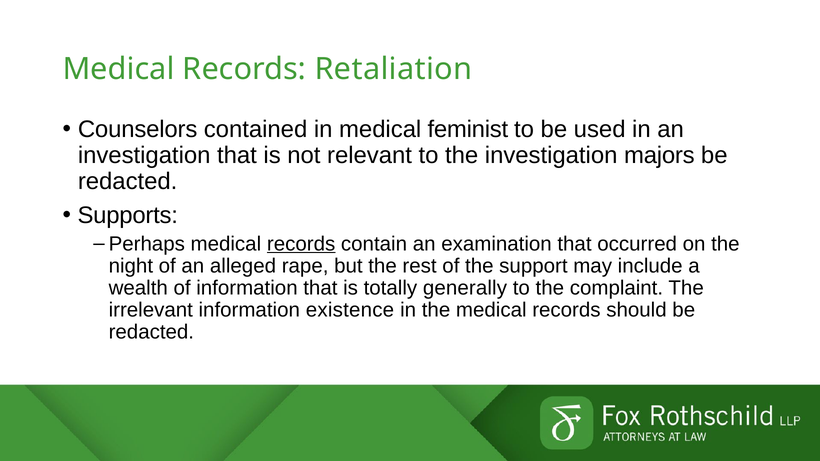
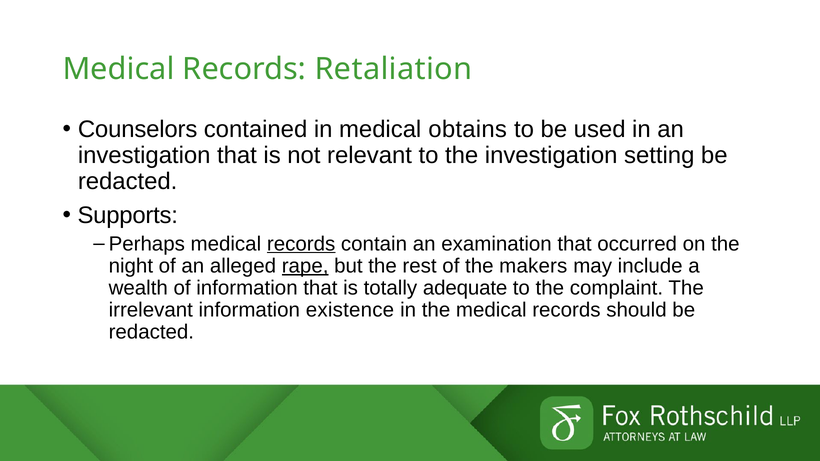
feminist: feminist -> obtains
majors: majors -> setting
rape underline: none -> present
support: support -> makers
generally: generally -> adequate
